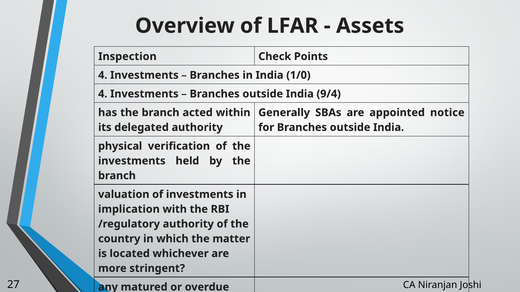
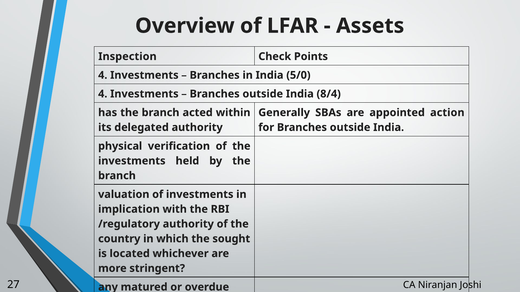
1/0: 1/0 -> 5/0
9/4: 9/4 -> 8/4
notice: notice -> action
matter: matter -> sought
